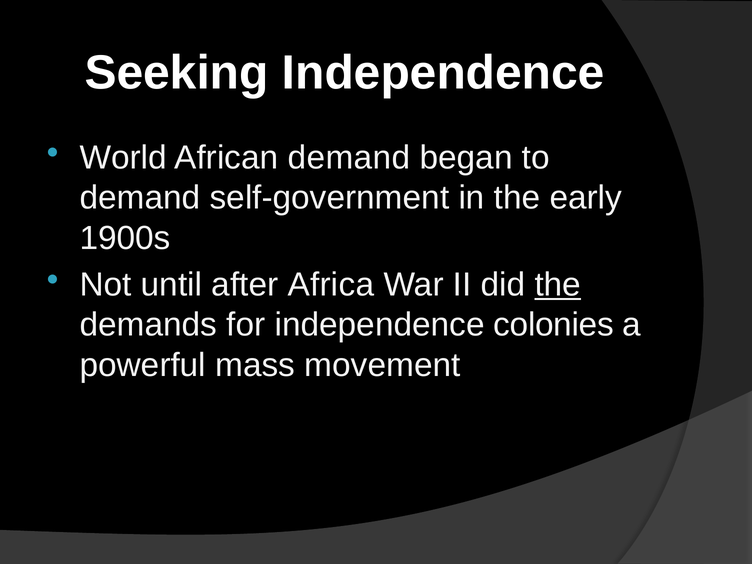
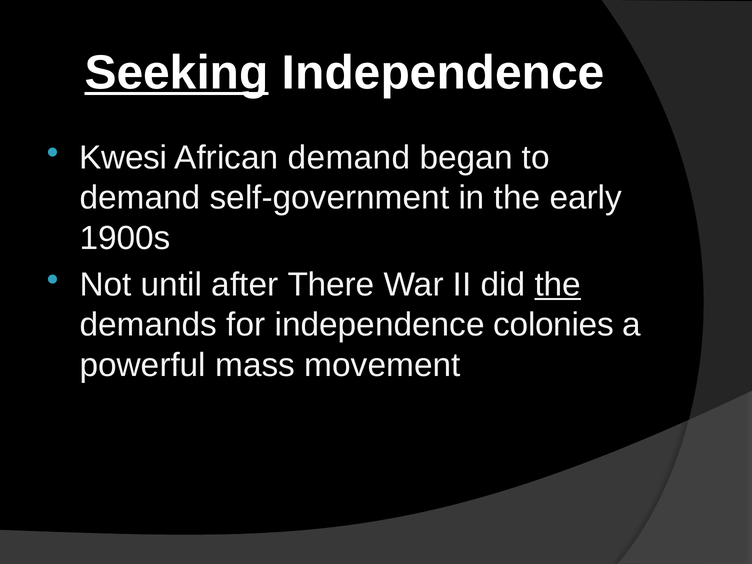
Seeking underline: none -> present
World: World -> Kwesi
Africa: Africa -> There
